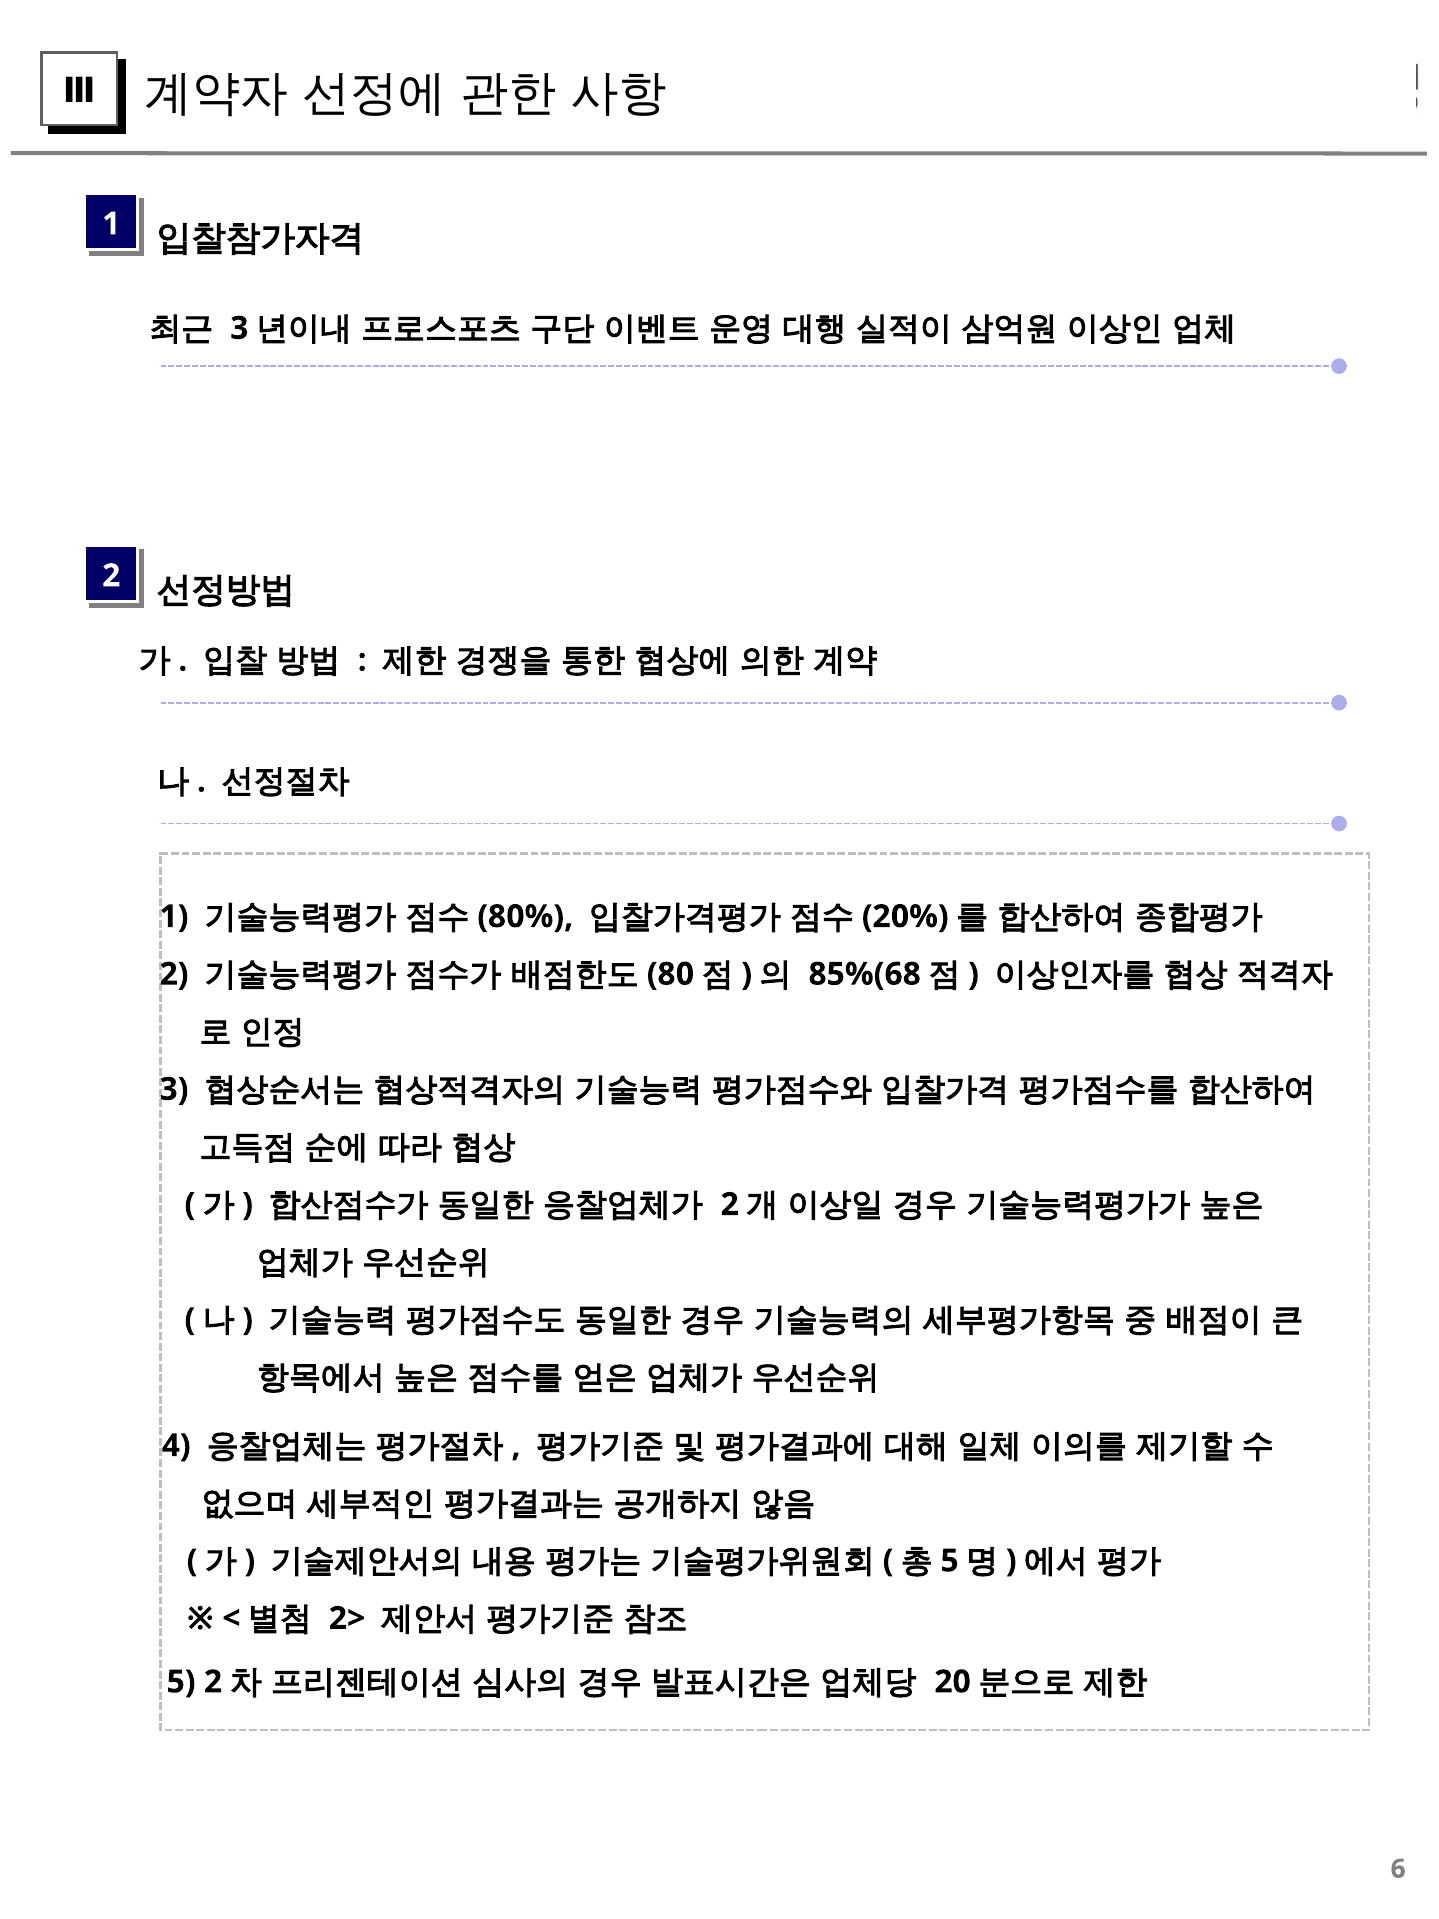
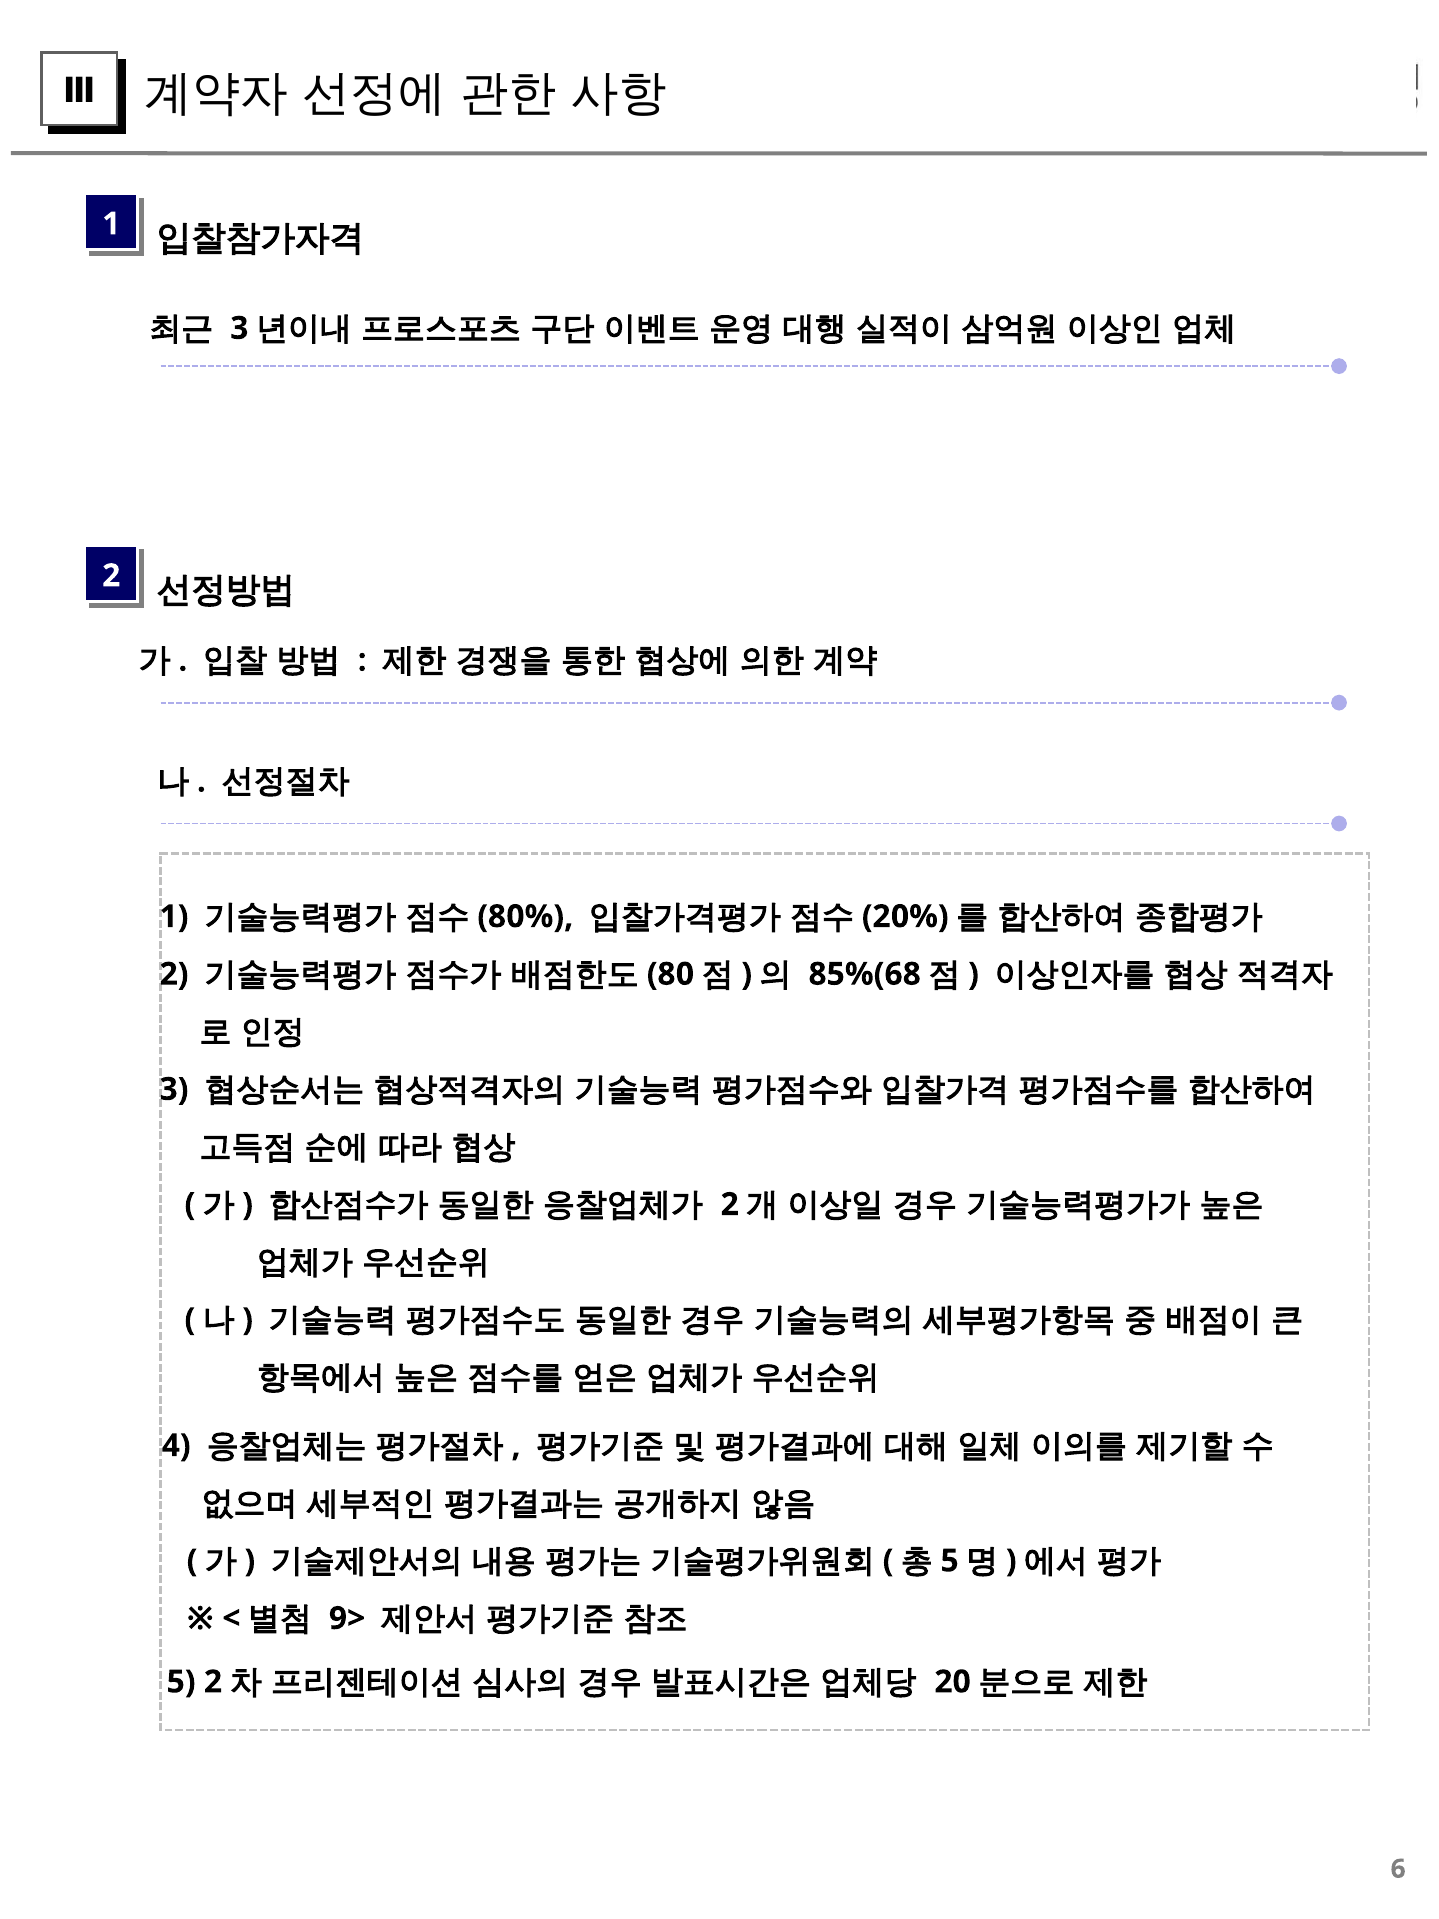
2>: 2> -> 9>
